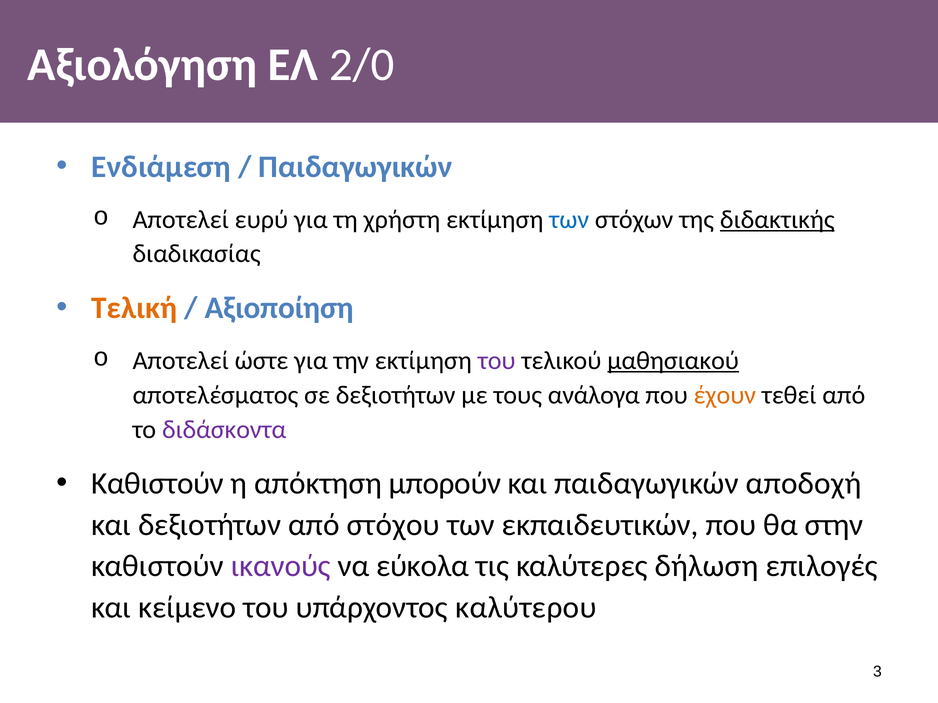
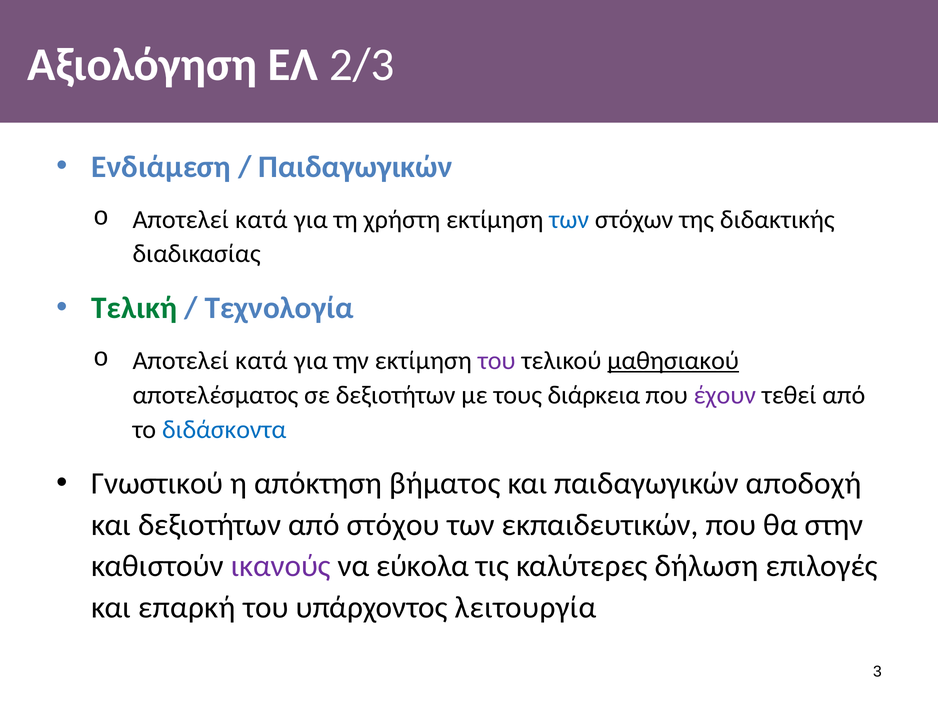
2/0: 2/0 -> 2/3
ευρύ at (261, 220): ευρύ -> κατά
διδακτικής underline: present -> none
Τελική colour: orange -> green
Αξιοποίηση: Αξιοποίηση -> Τεχνολογία
ώστε at (262, 361): ώστε -> κατά
ανάλογα: ανάλογα -> διάρκεια
έχουν colour: orange -> purple
διδάσκοντα colour: purple -> blue
Καθιστούν at (157, 484): Καθιστούν -> Γνωστικού
μπορούν: μπορούν -> βήματος
κείμενο: κείμενο -> επαρκή
καλύτερου: καλύτερου -> λειτουργία
